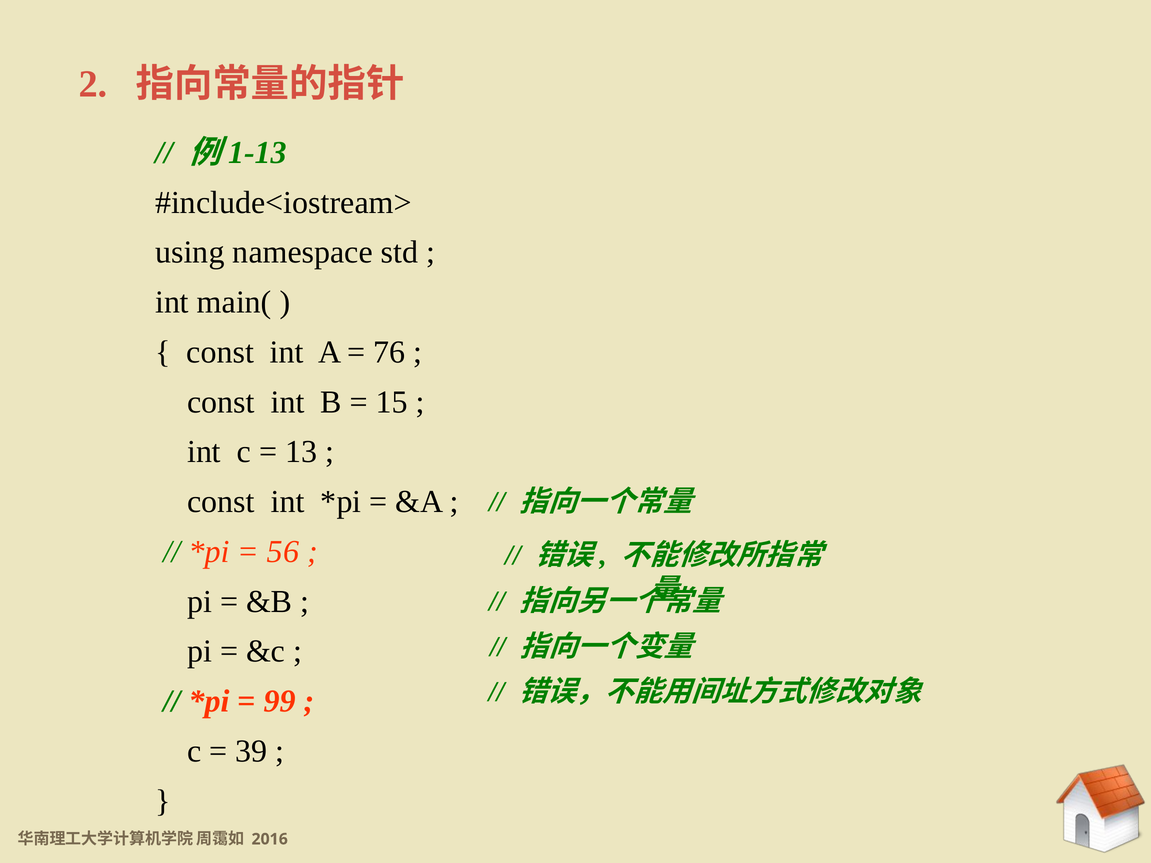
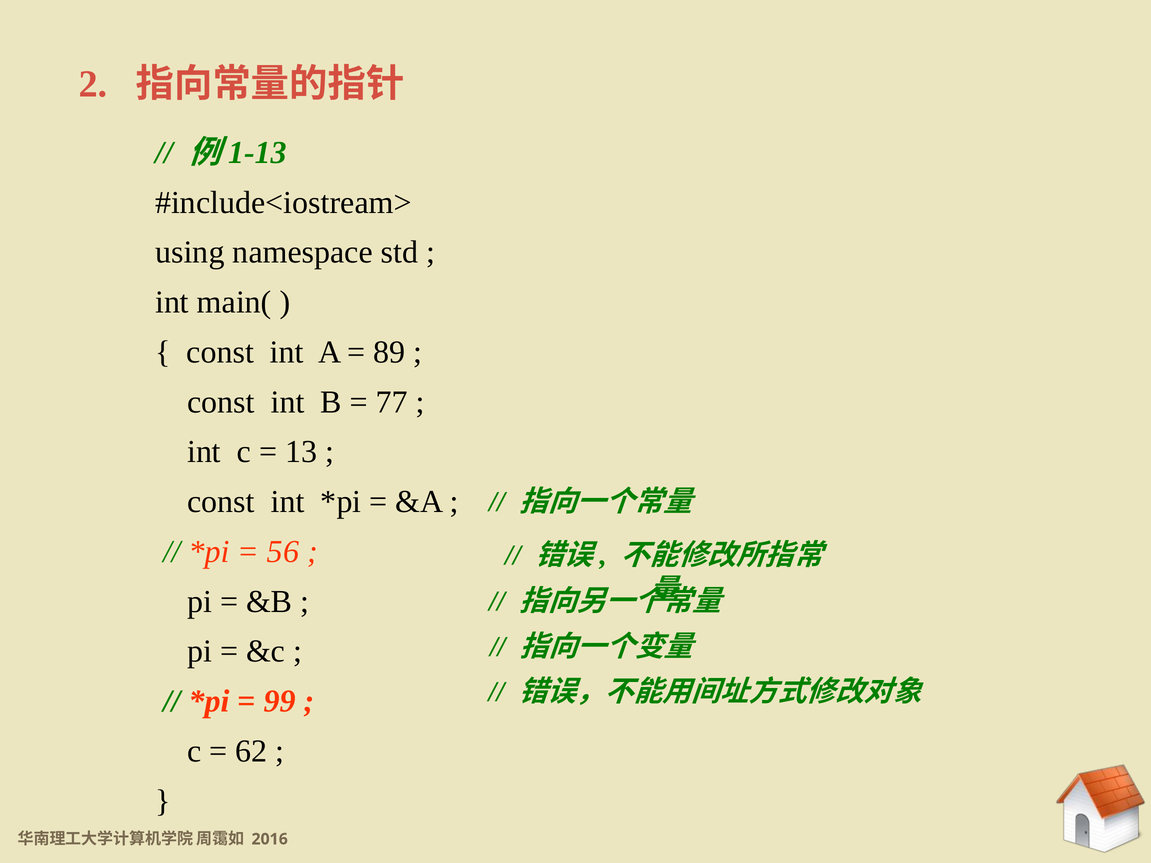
76: 76 -> 89
15: 15 -> 77
39: 39 -> 62
